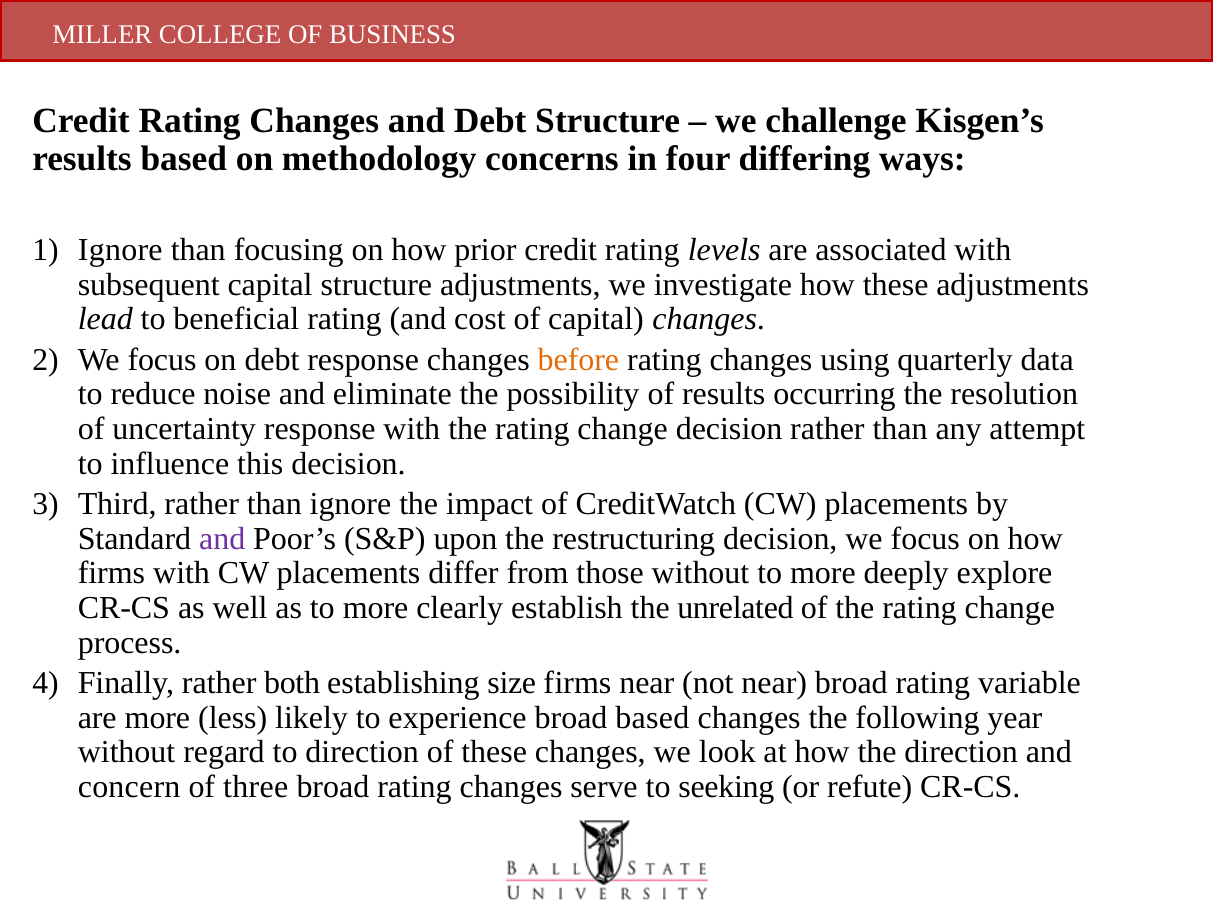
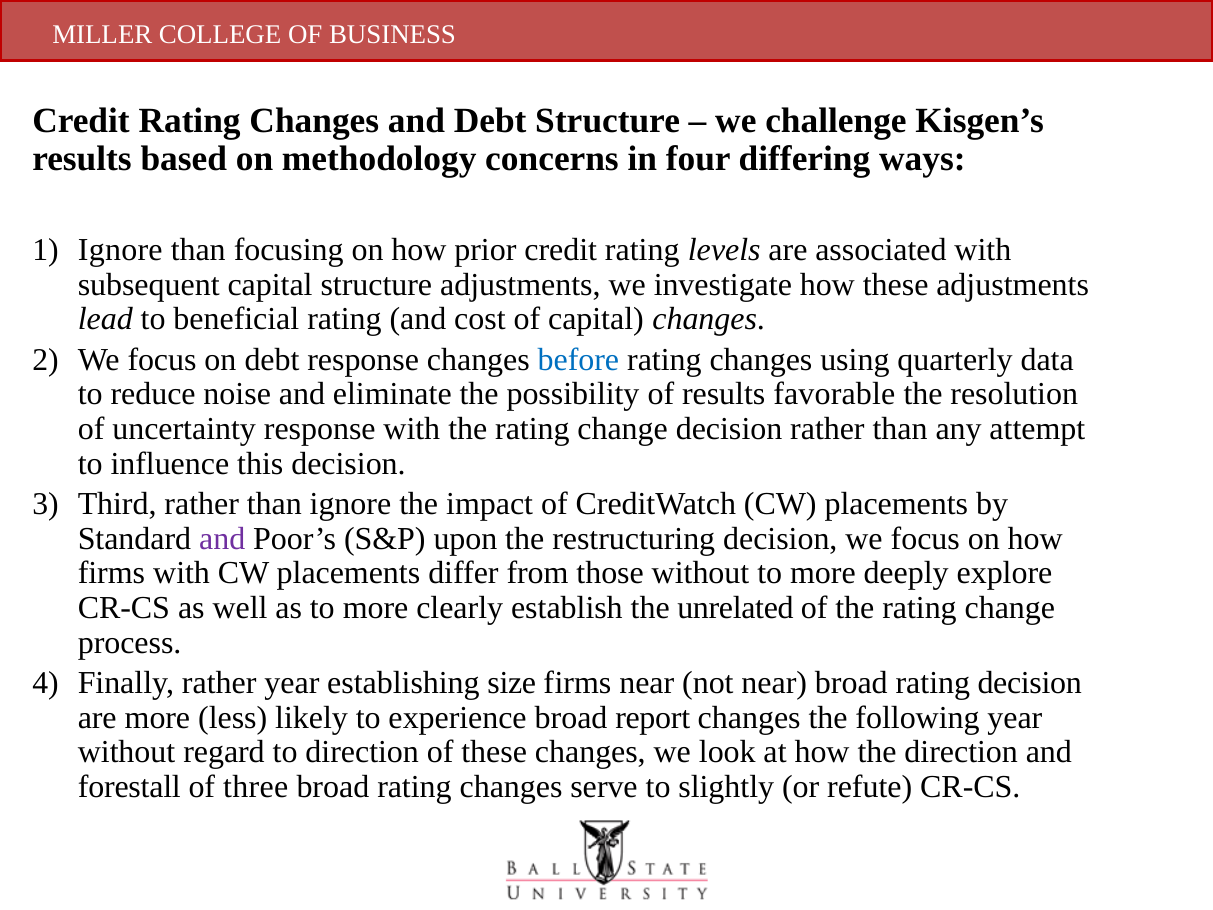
before colour: orange -> blue
occurring: occurring -> favorable
rather both: both -> year
rating variable: variable -> decision
broad based: based -> report
concern: concern -> forestall
seeking: seeking -> slightly
